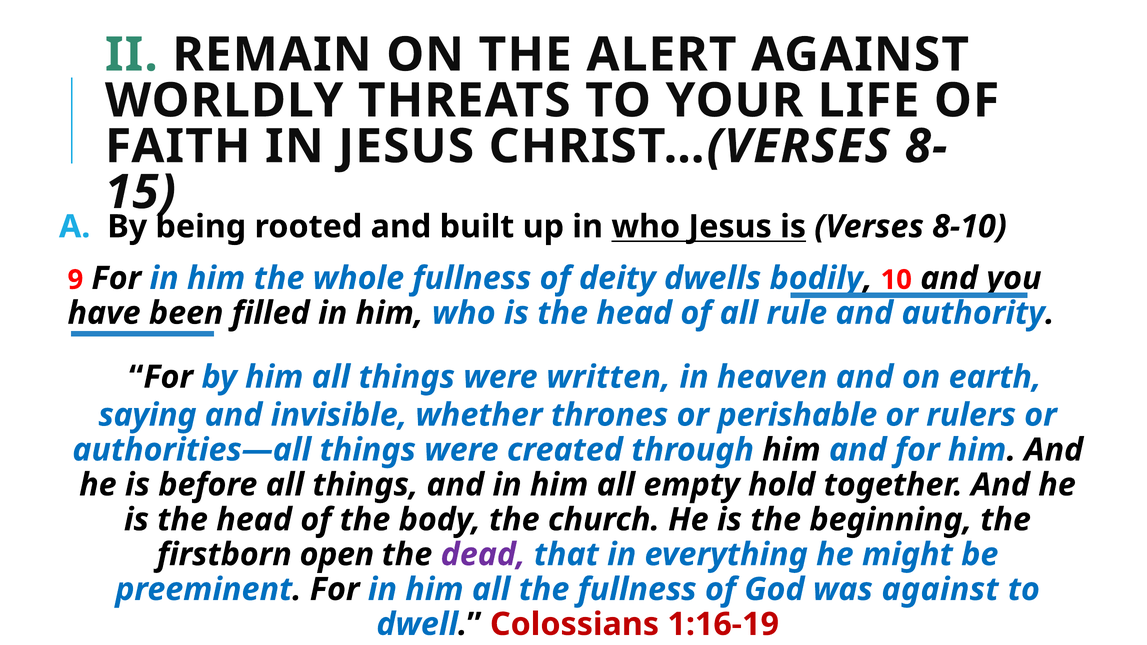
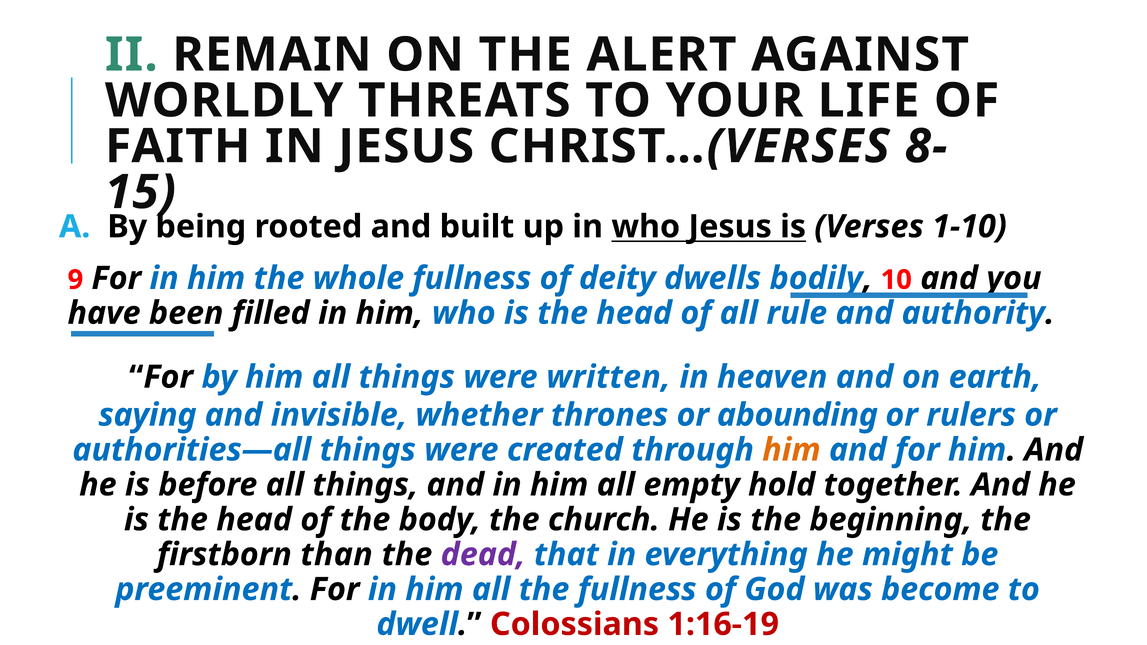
8-10: 8-10 -> 1-10
perishable: perishable -> abounding
him at (791, 450) colour: black -> orange
open: open -> than
was against: against -> become
